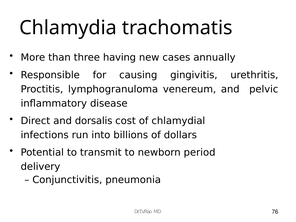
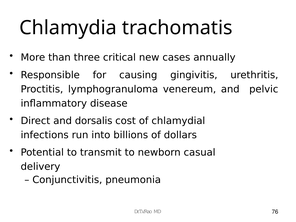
having: having -> critical
period: period -> casual
